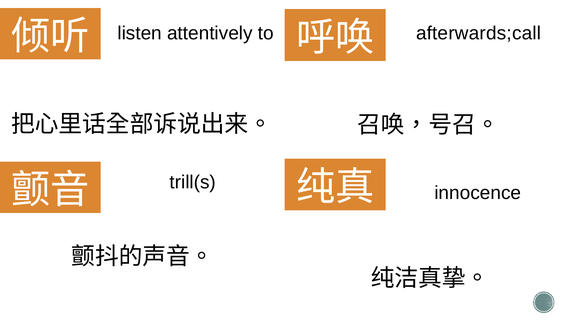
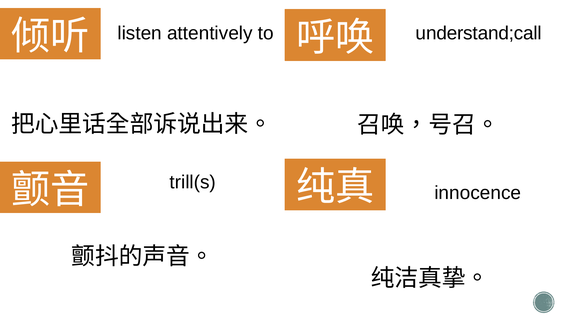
afterwards;call: afterwards;call -> understand;call
